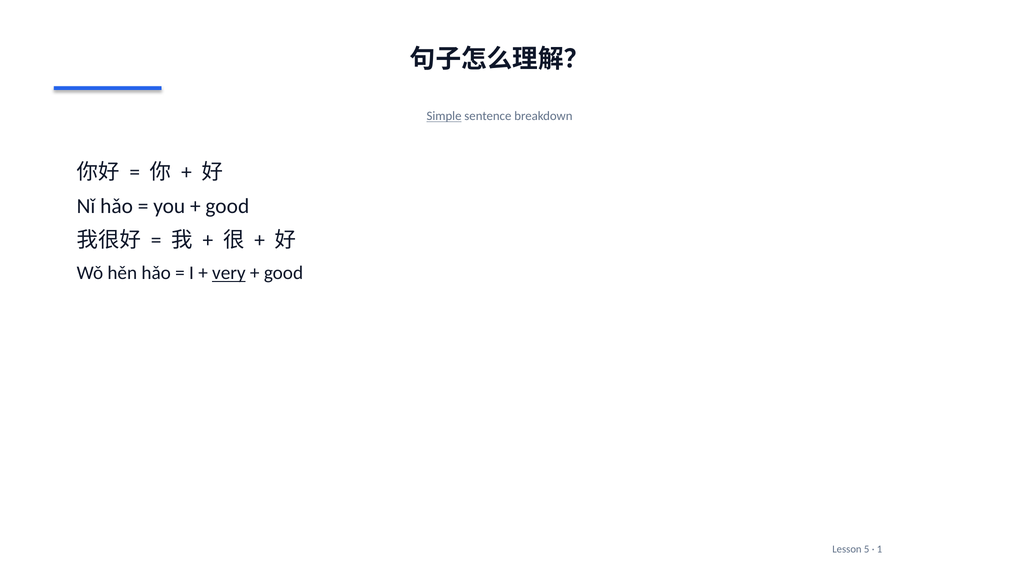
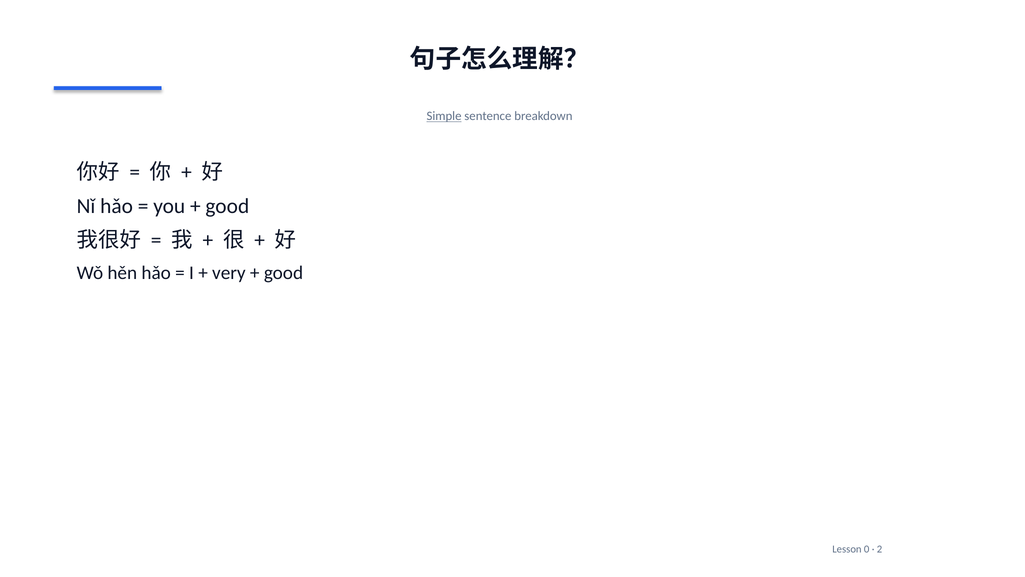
very underline: present -> none
5: 5 -> 0
1: 1 -> 2
